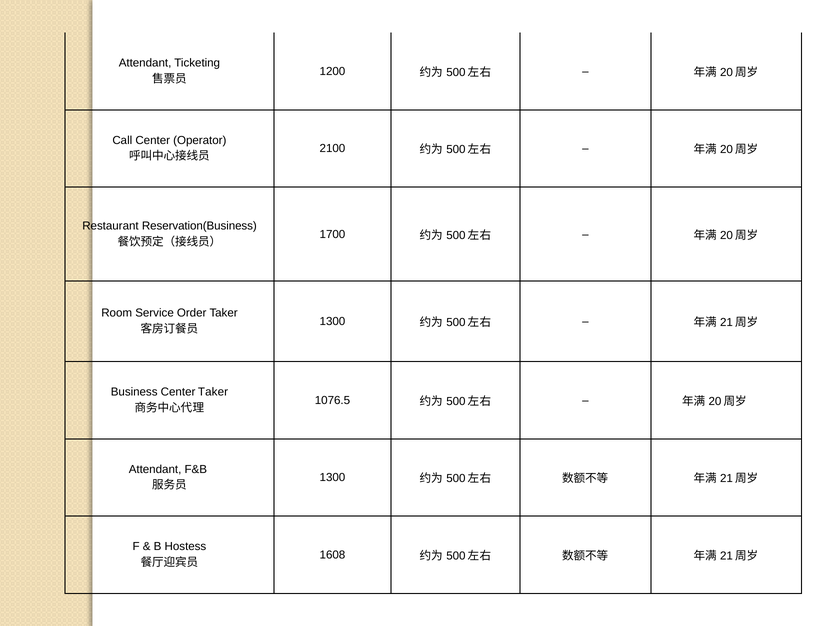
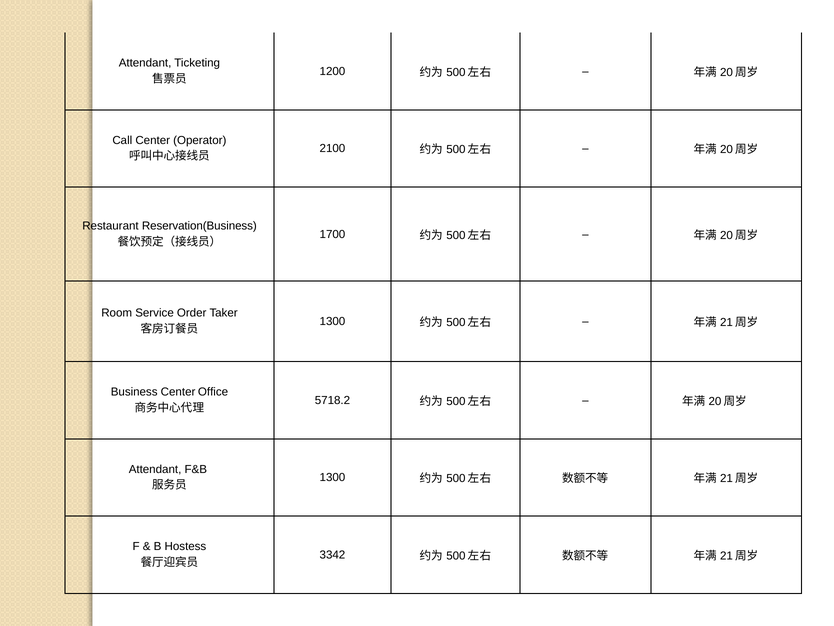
Center Taker: Taker -> Office
1076.5: 1076.5 -> 5718.2
1608: 1608 -> 3342
